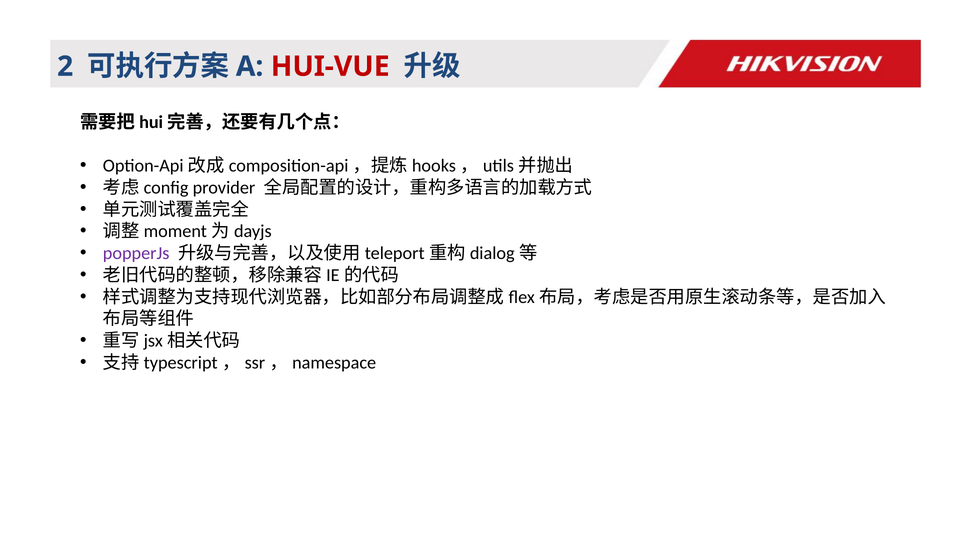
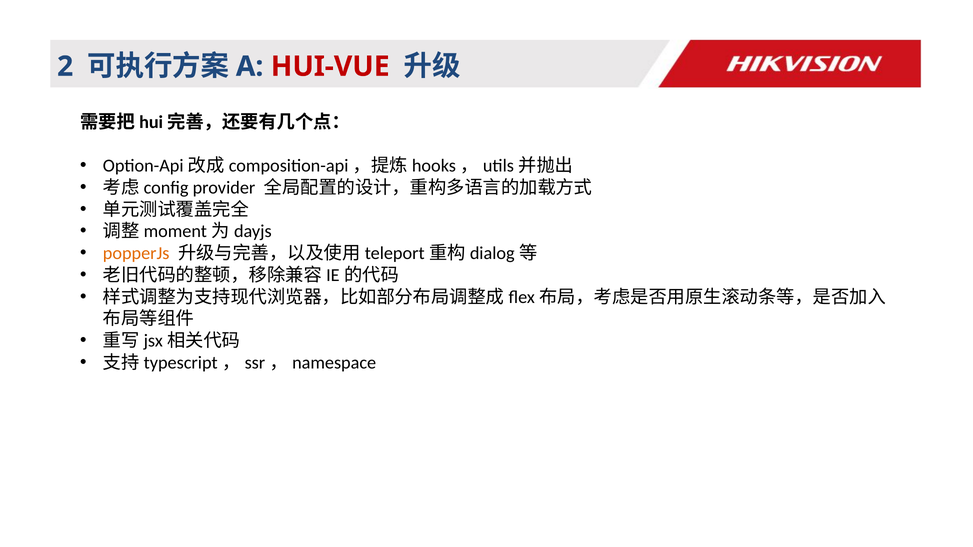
popperJs colour: purple -> orange
